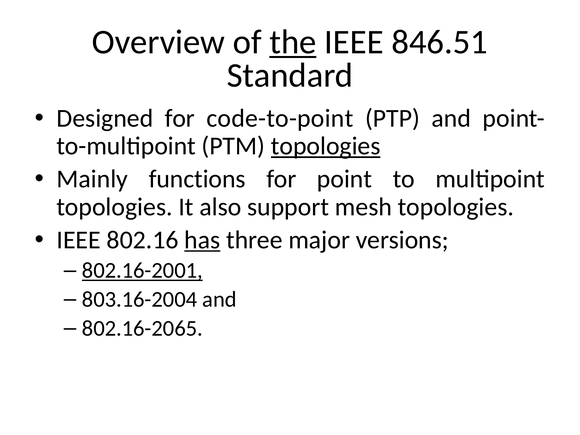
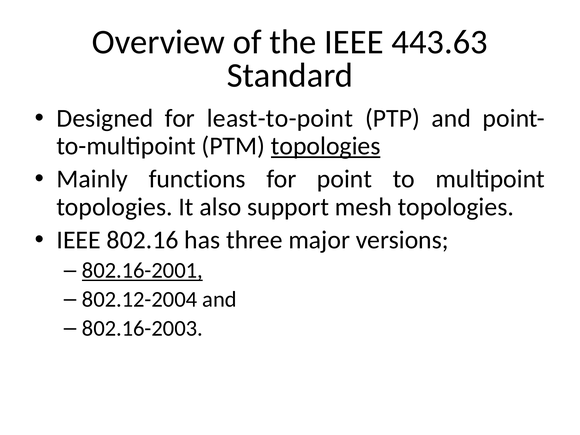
the underline: present -> none
846.51: 846.51 -> 443.63
code-to-point: code-to-point -> least-to-point
has underline: present -> none
803.16-2004: 803.16-2004 -> 802.12-2004
802.16-2065: 802.16-2065 -> 802.16-2003
